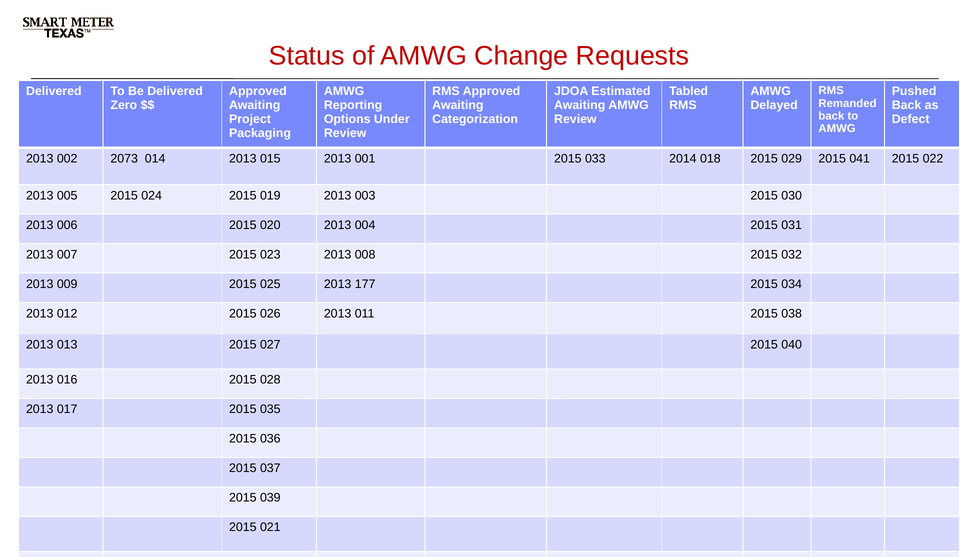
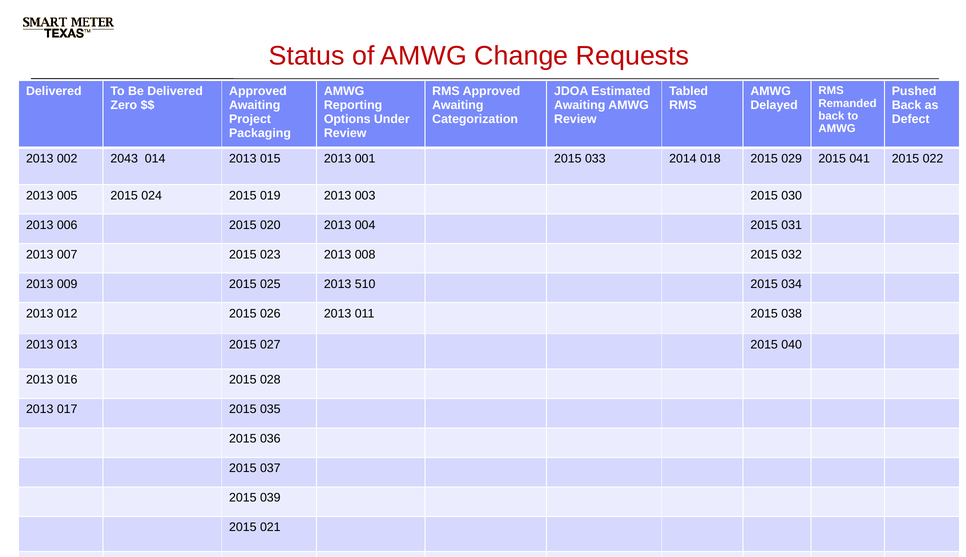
2073: 2073 -> 2043
177: 177 -> 510
